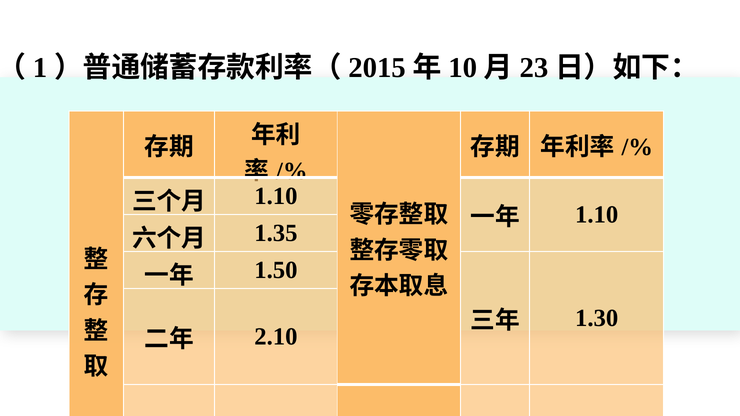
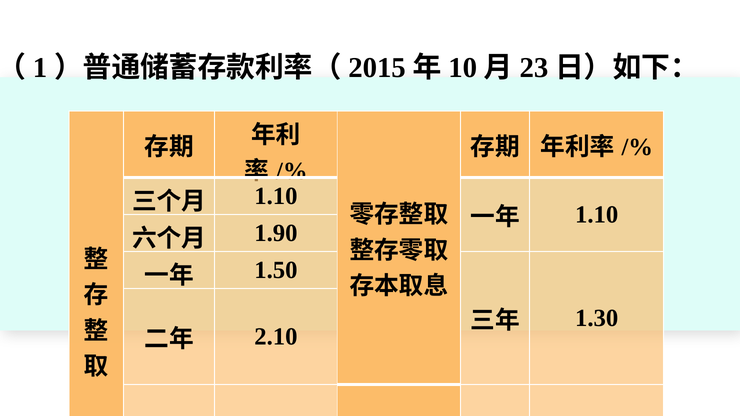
1.35: 1.35 -> 1.90
